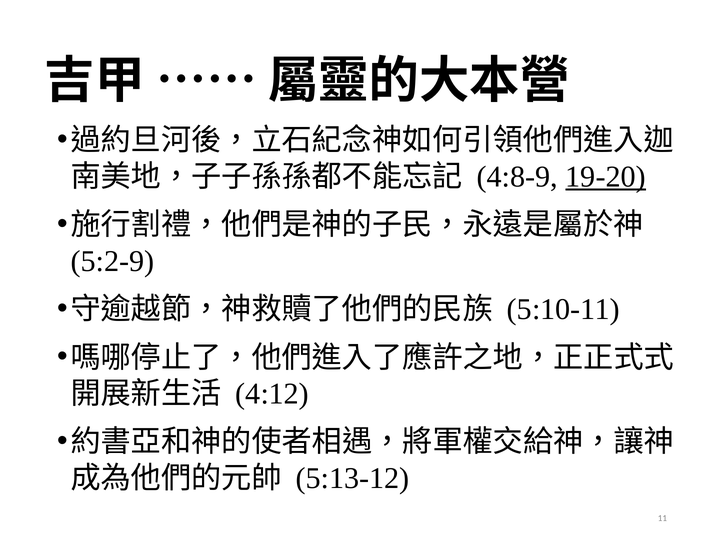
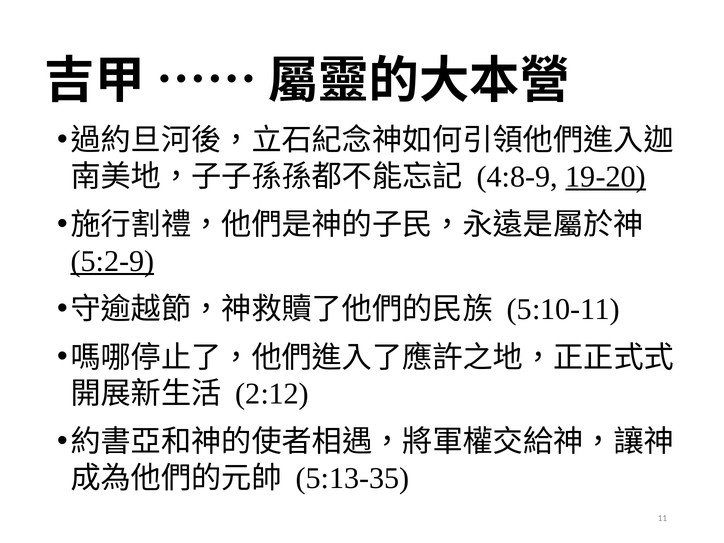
5:2-9 underline: none -> present
4:12: 4:12 -> 2:12
5:13-12: 5:13-12 -> 5:13-35
